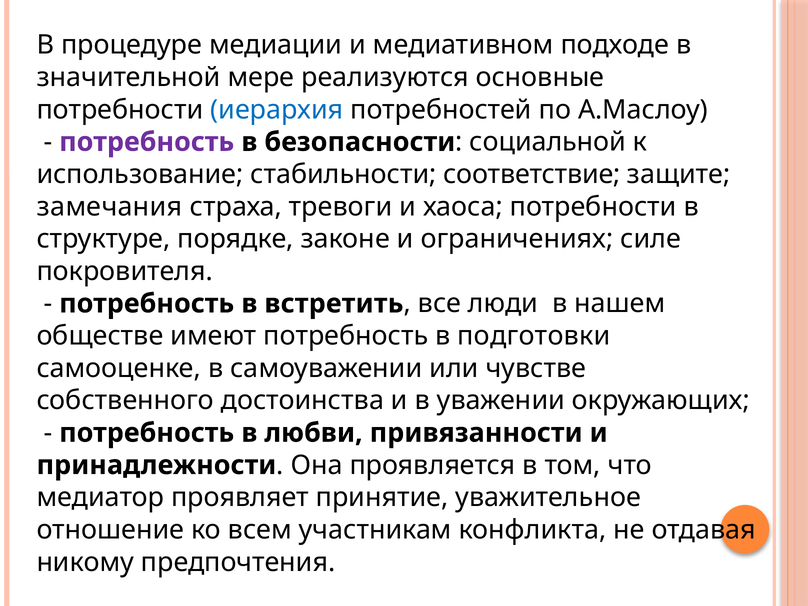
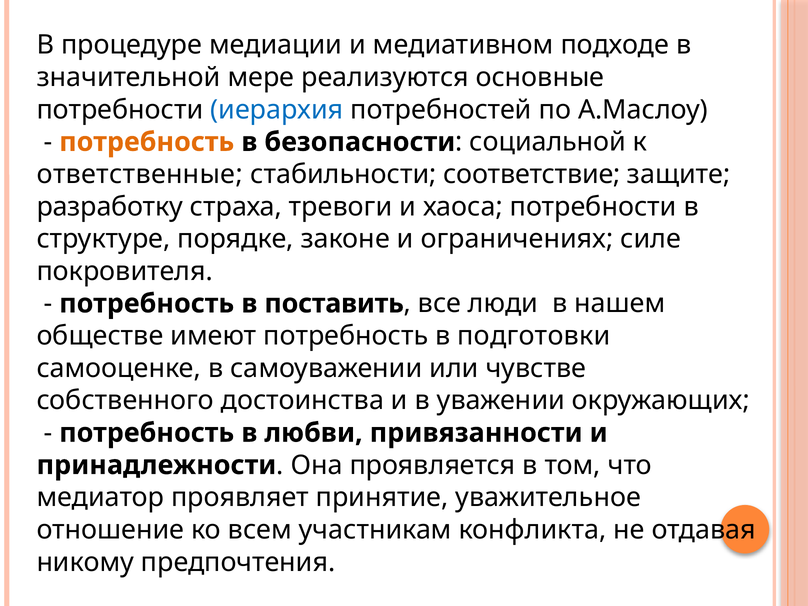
потребность at (147, 142) colour: purple -> orange
использование: использование -> ответственные
замечания: замечания -> разработку
встретить: встретить -> поставить
